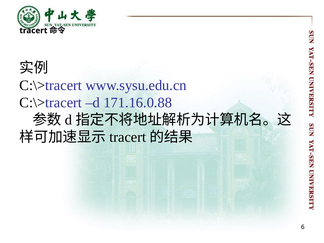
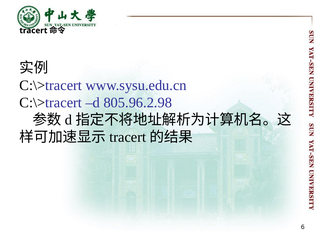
171.16.0.88: 171.16.0.88 -> 805.96.2.98
